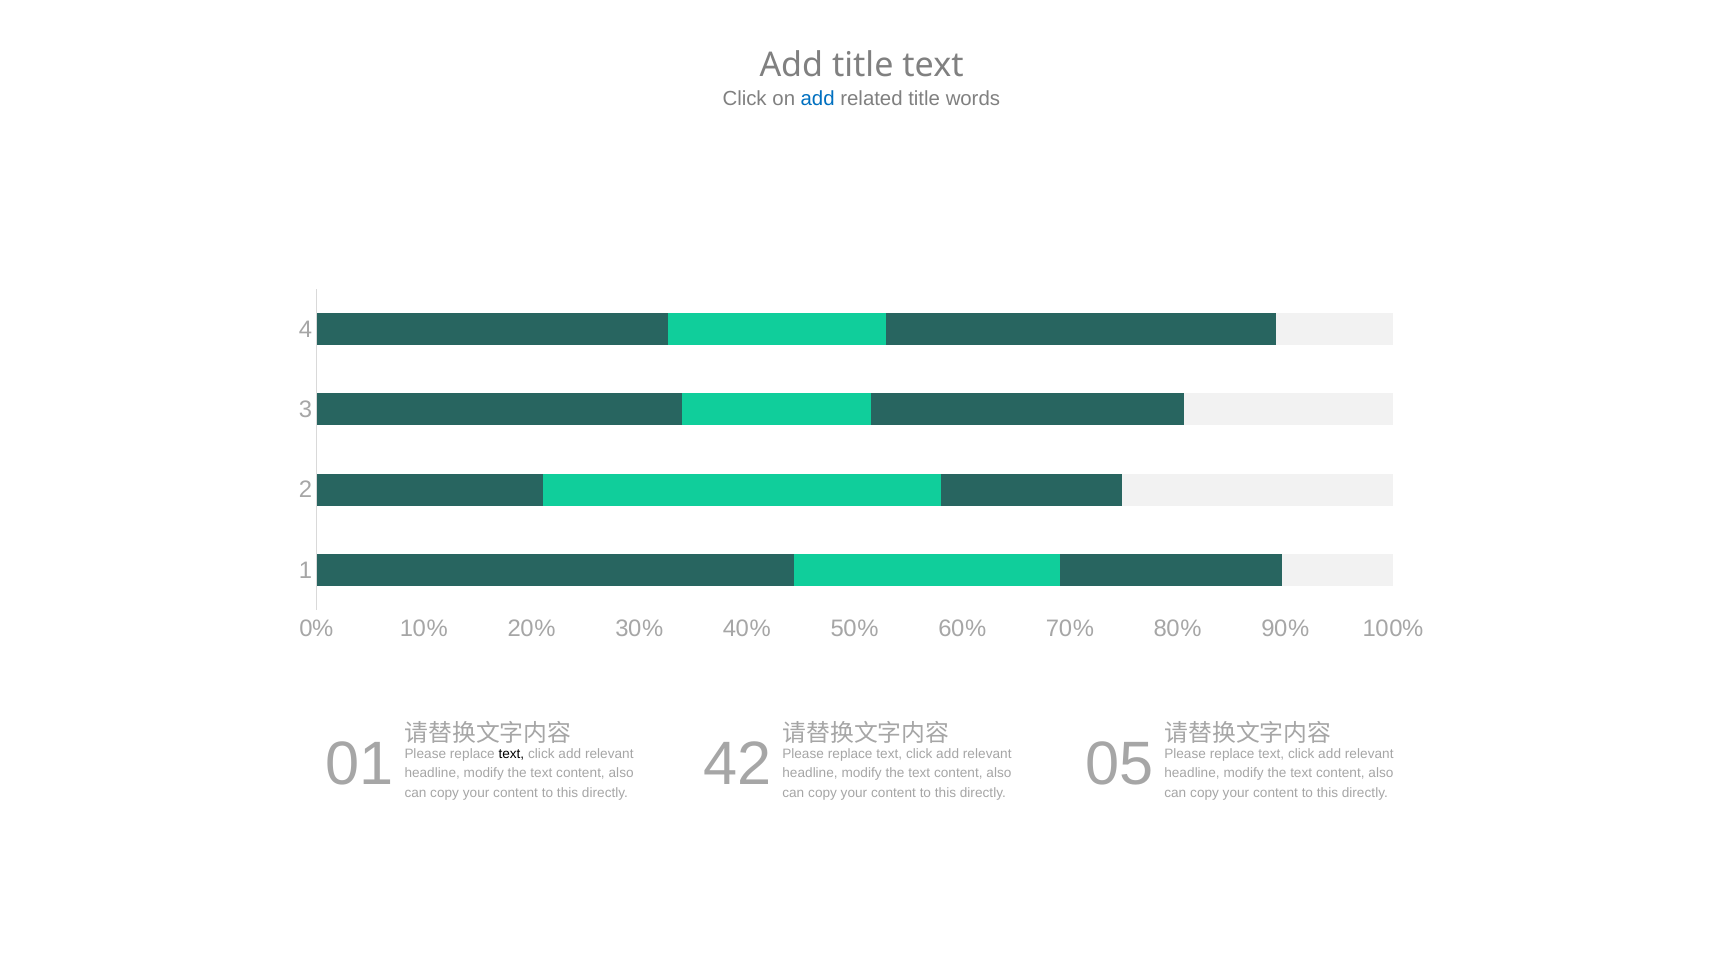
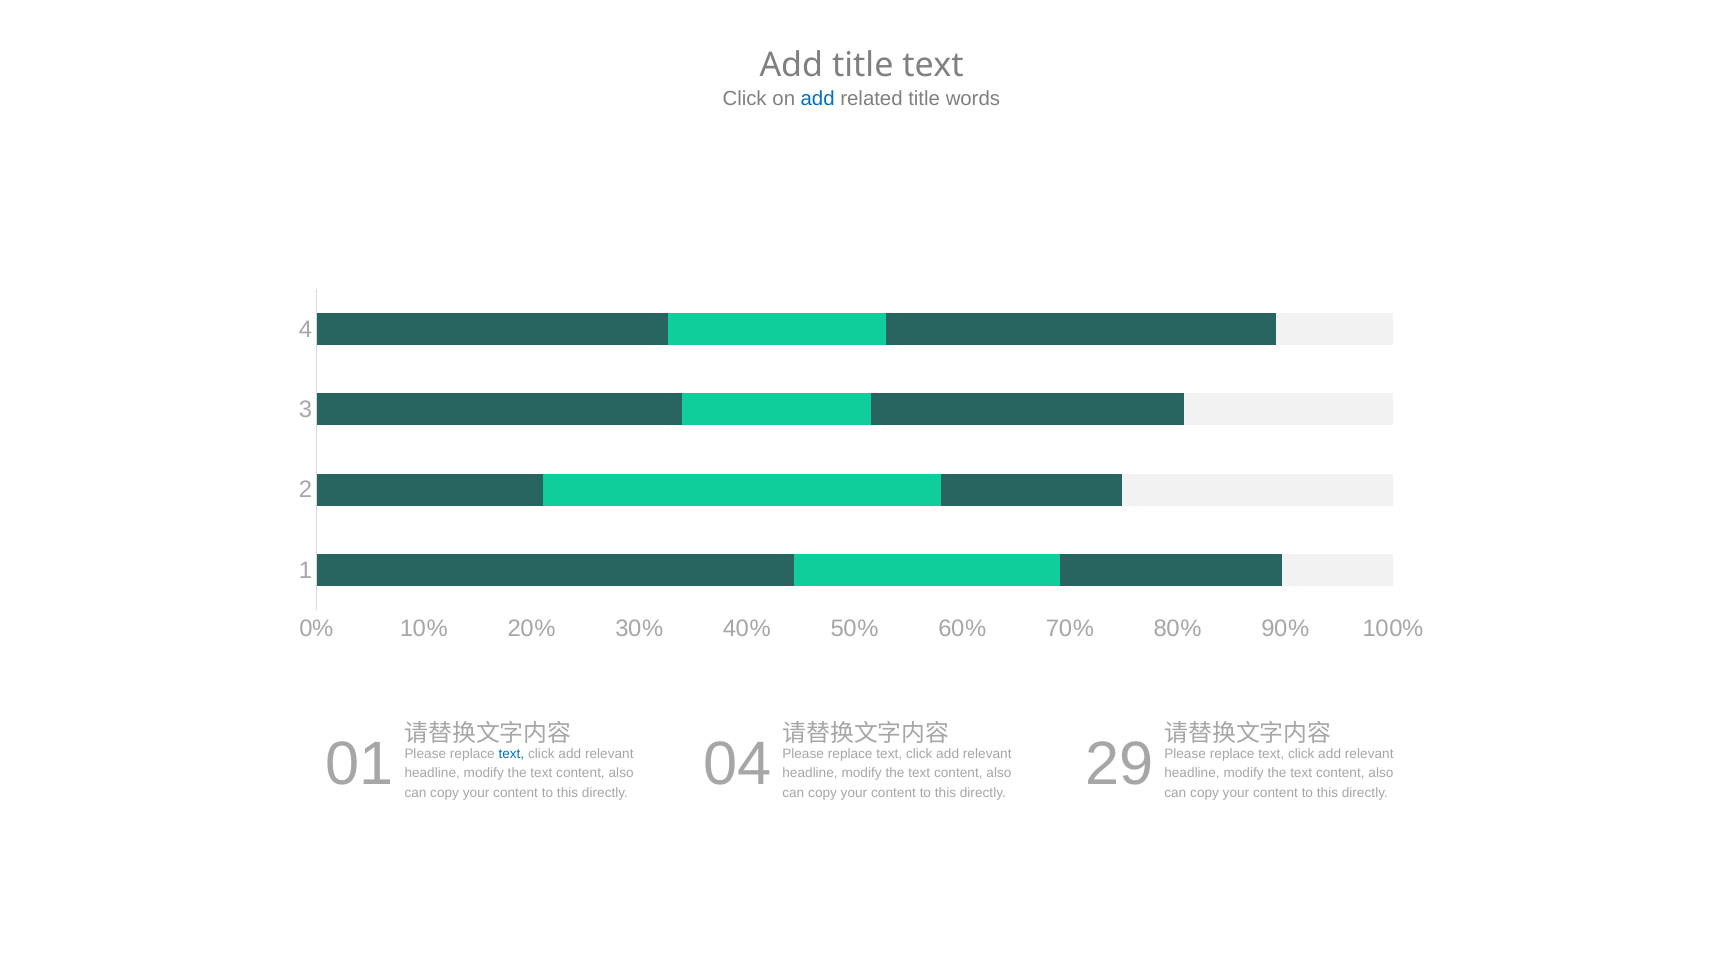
42: 42 -> 04
05: 05 -> 29
text at (511, 754) colour: black -> blue
